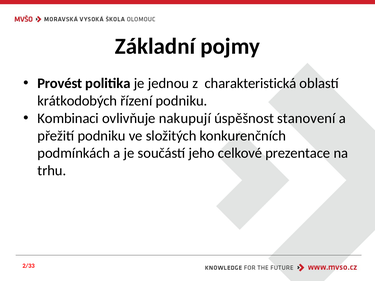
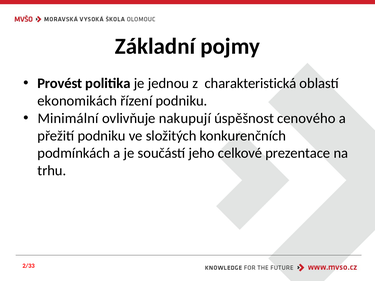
krátkodobých: krátkodobých -> ekonomikách
Kombinaci: Kombinaci -> Minimální
stanovení: stanovení -> cenového
